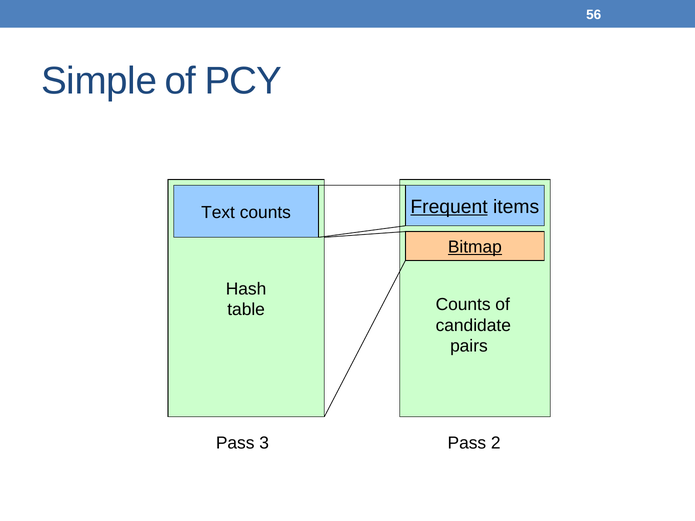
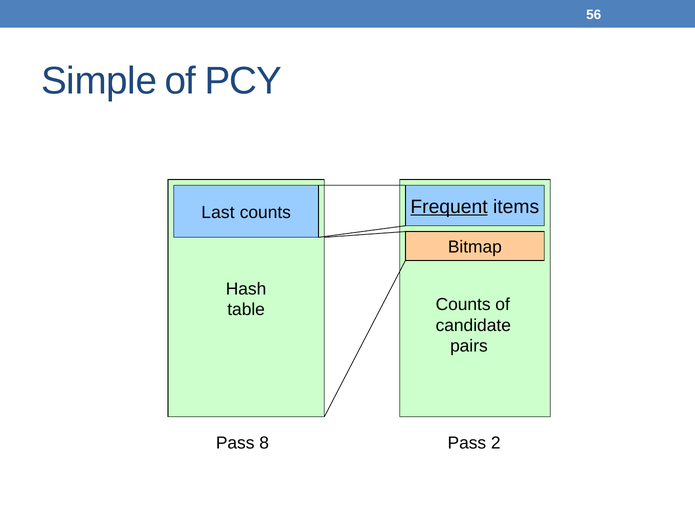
Text: Text -> Last
Bitmap underline: present -> none
3: 3 -> 8
